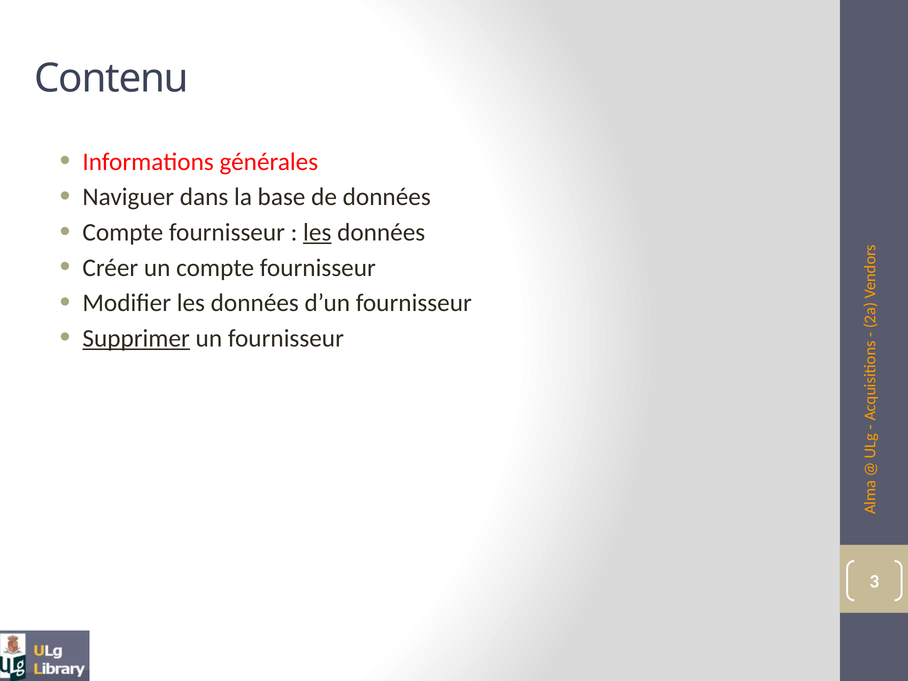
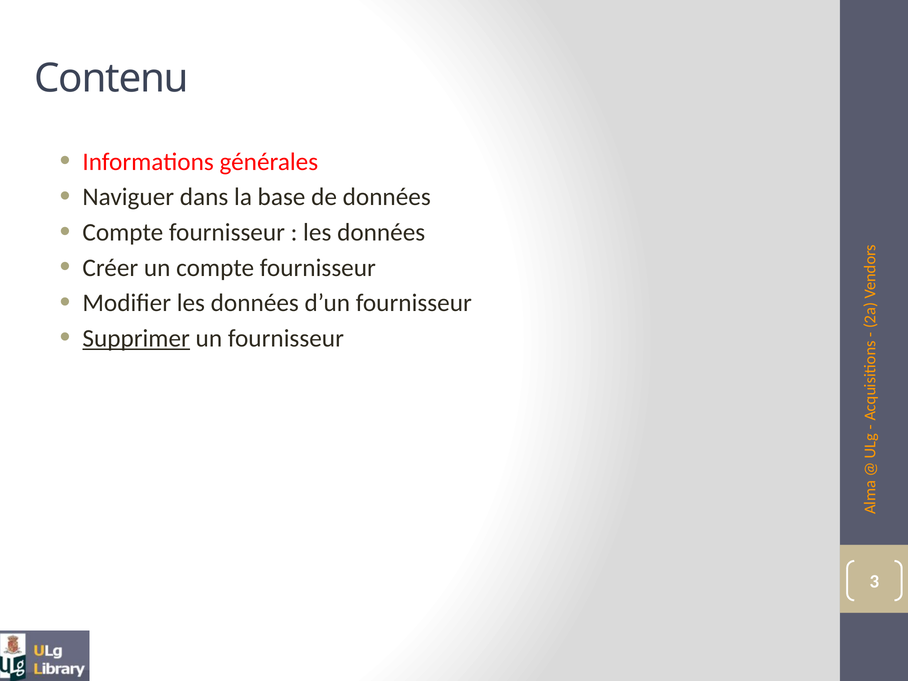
les at (317, 232) underline: present -> none
